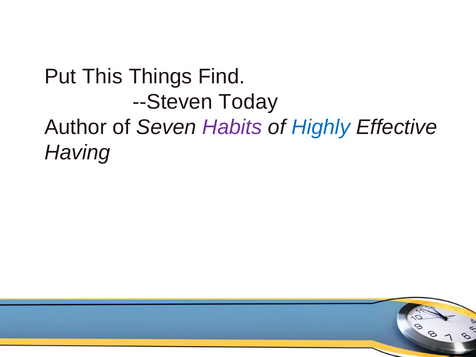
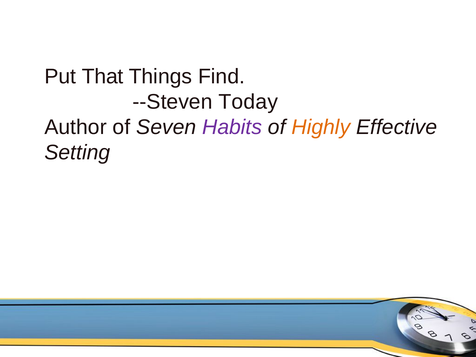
This: This -> That
Highly colour: blue -> orange
Having: Having -> Setting
